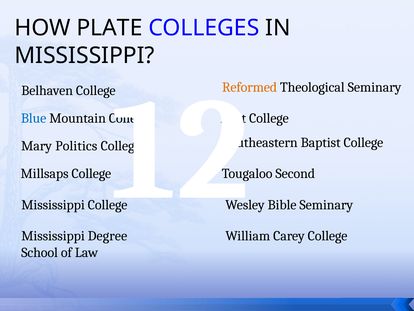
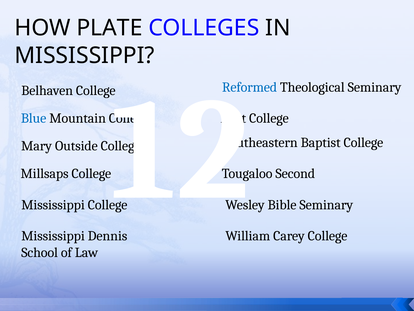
Reformed colour: orange -> blue
Politics: Politics -> Outside
Degree: Degree -> Dennis
